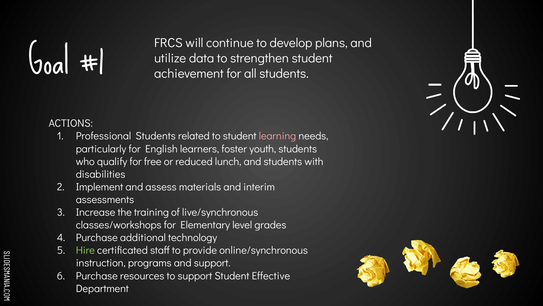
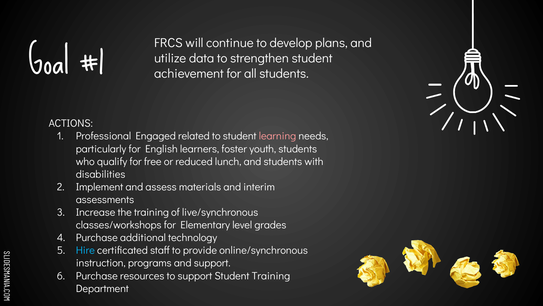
Professional Students: Students -> Engaged
Hire colour: light green -> light blue
Student Effective: Effective -> Training
